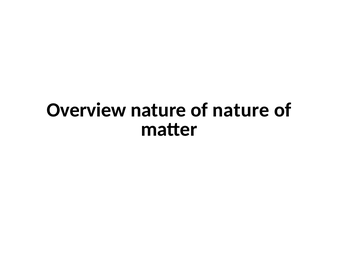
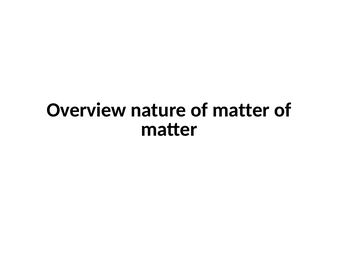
nature of nature: nature -> matter
